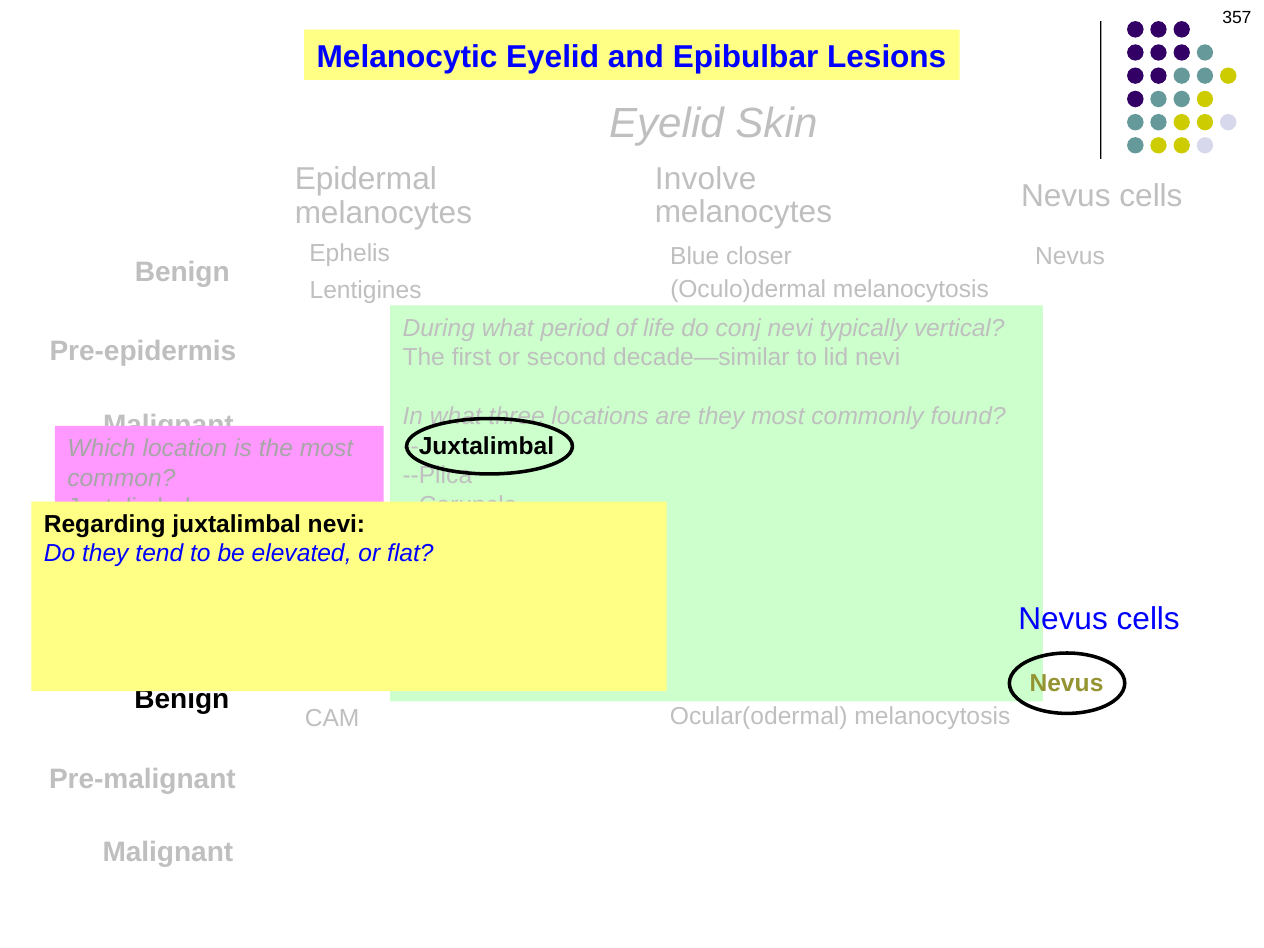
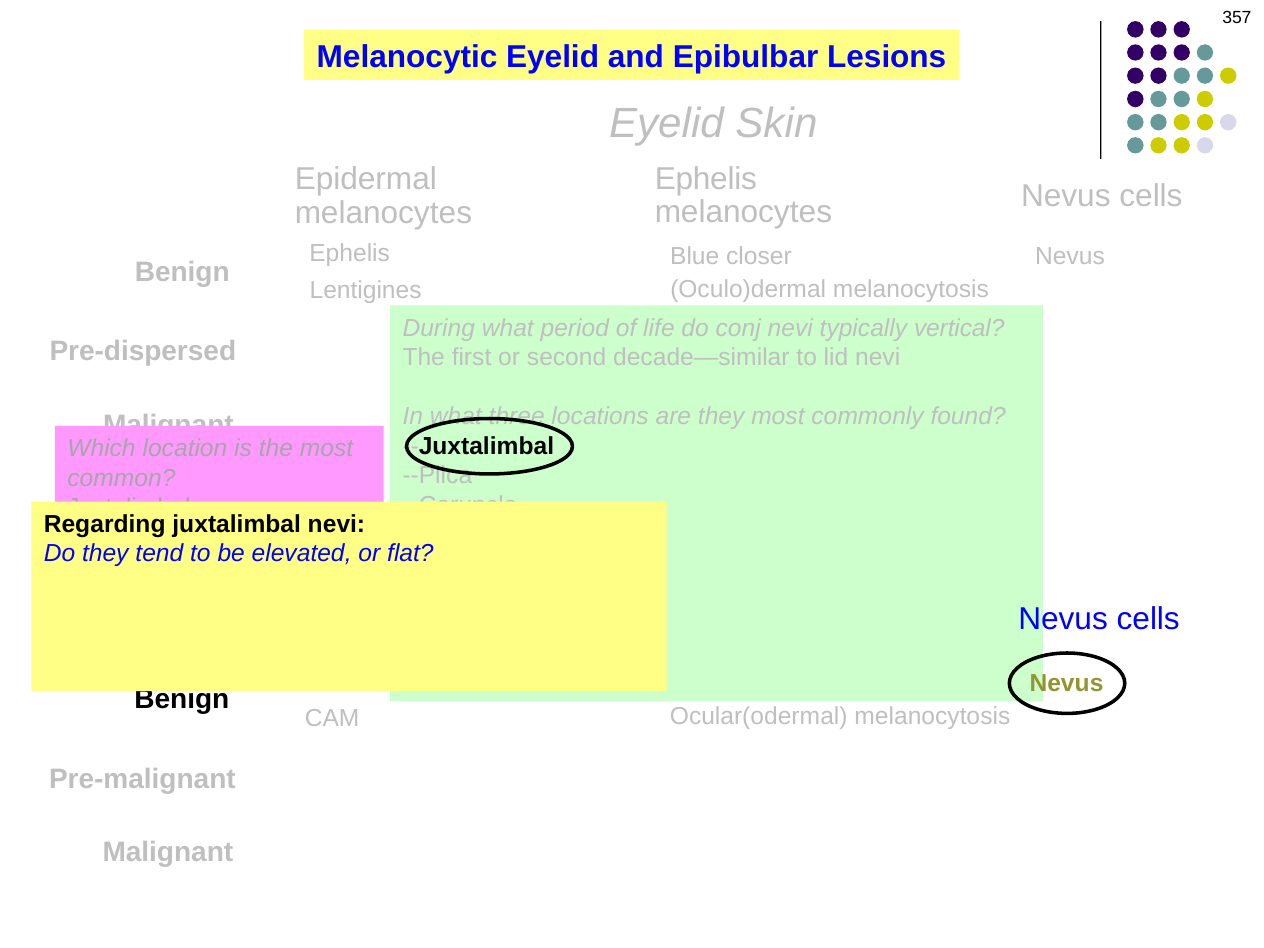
Involve at (706, 179): Involve -> Ephelis
Pre-epidermis: Pre-epidermis -> Pre-dispersed
